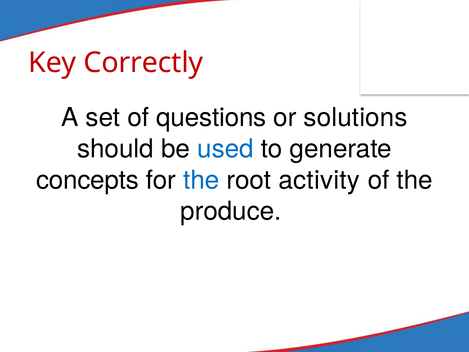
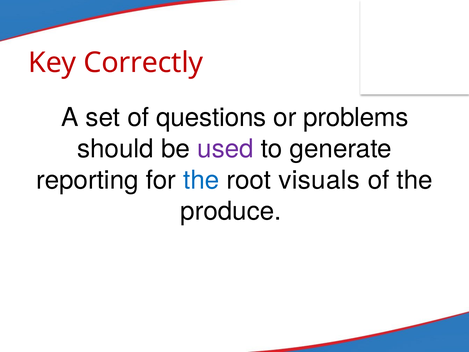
solutions: solutions -> problems
used colour: blue -> purple
concepts: concepts -> reporting
activity: activity -> visuals
